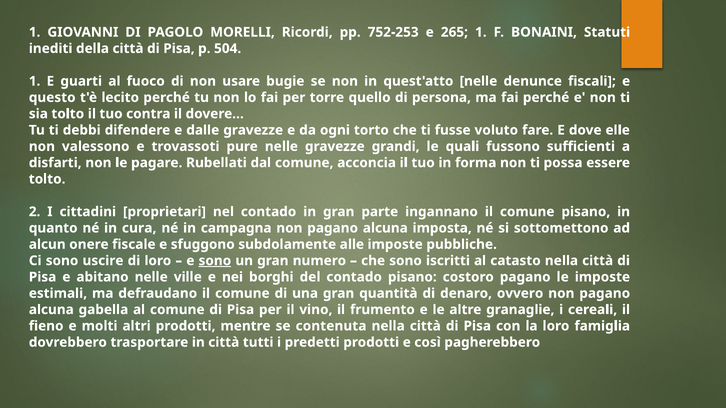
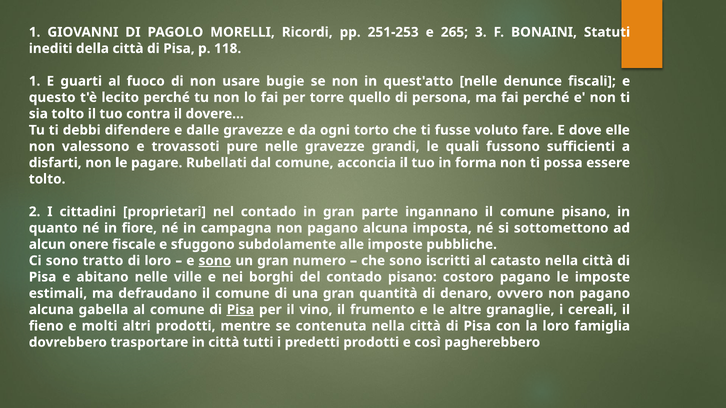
752-253: 752-253 -> 251-253
265 1: 1 -> 3
504: 504 -> 118
cura: cura -> fiore
uscire: uscire -> tratto
Pisa at (240, 310) underline: none -> present
